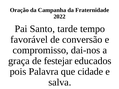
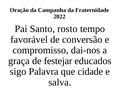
tarde: tarde -> rosto
pois: pois -> sigo
